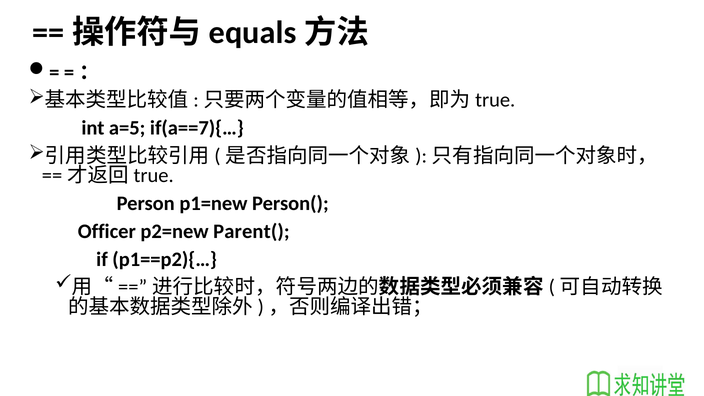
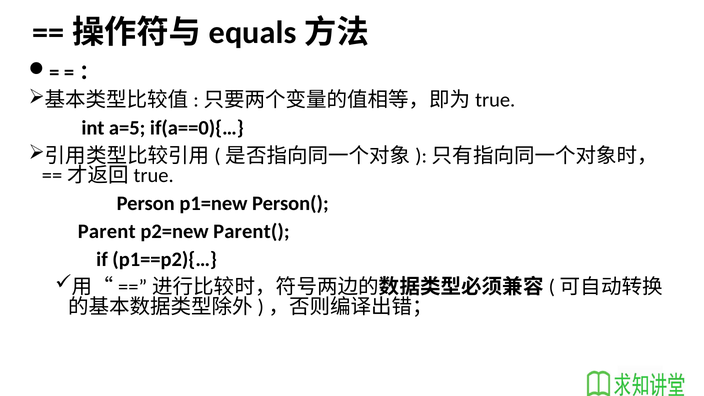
if(a==7){…: if(a==7){… -> if(a==0){…
Officer: Officer -> Parent
